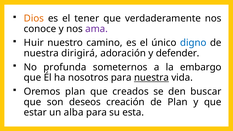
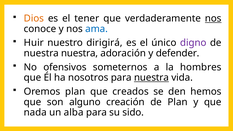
nos at (213, 18) underline: none -> present
ama colour: purple -> blue
camino: camino -> dirigirá
digno colour: blue -> purple
nuestra dirigirá: dirigirá -> nuestra
profunda: profunda -> ofensivos
embargo: embargo -> hombres
buscar: buscar -> hemos
deseos: deseos -> alguno
estar: estar -> nada
esta: esta -> sido
